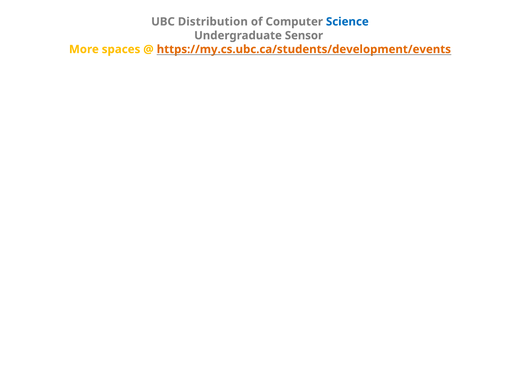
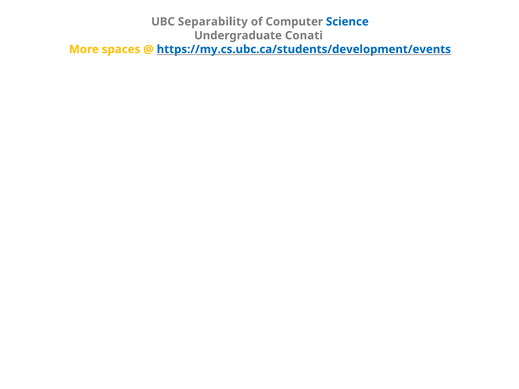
Distribution: Distribution -> Separability
Sensor: Sensor -> Conati
https://my.cs.ubc.ca/students/development/events colour: orange -> blue
